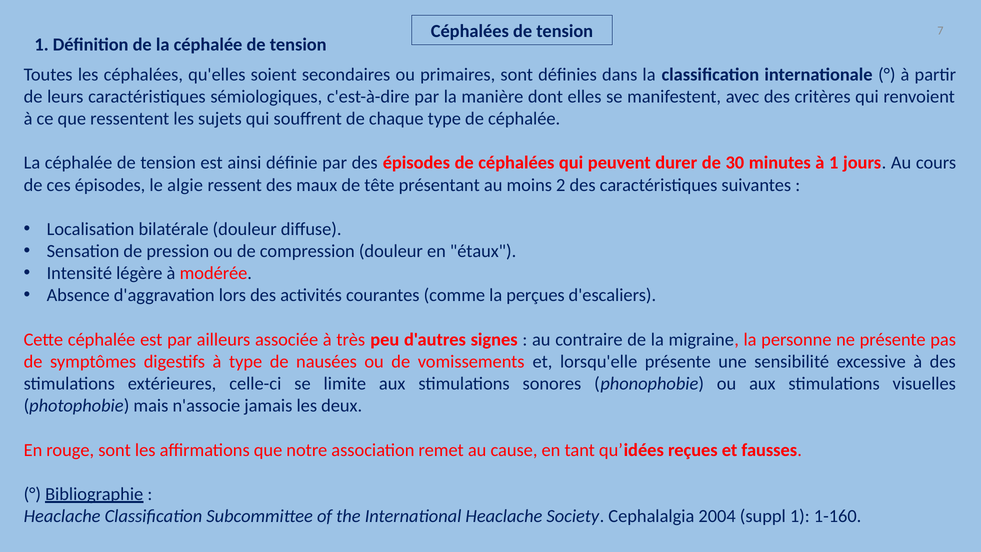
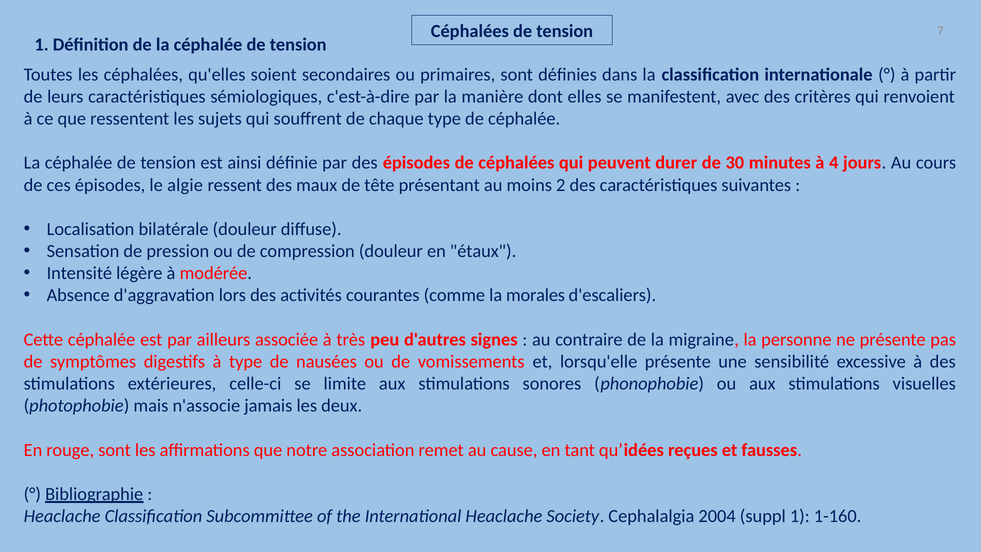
à 1: 1 -> 4
perçues: perçues -> morales
